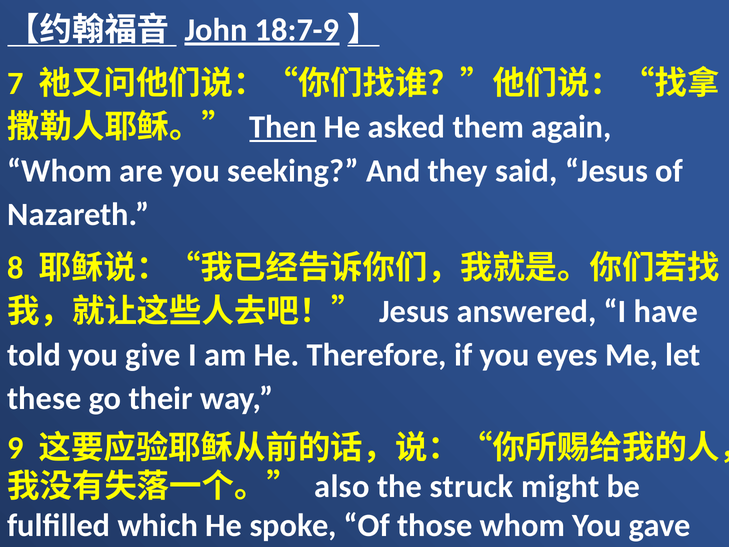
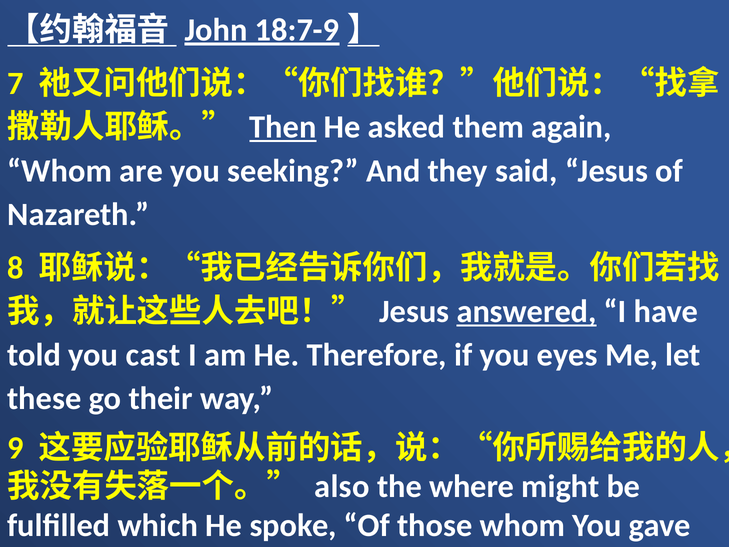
answered underline: none -> present
give: give -> cast
struck: struck -> where
